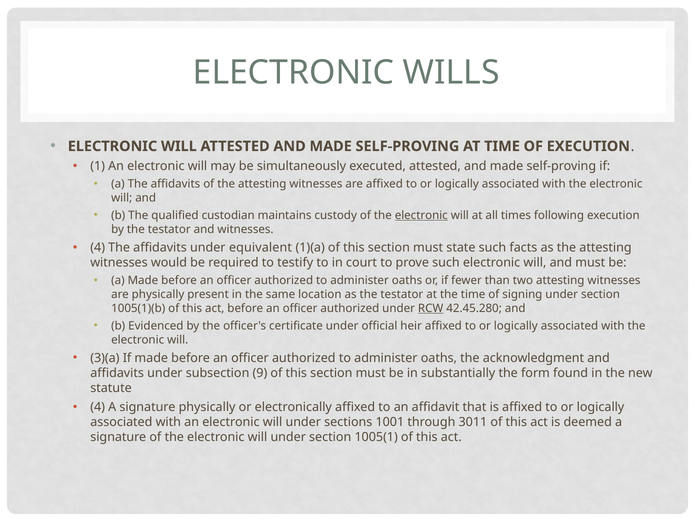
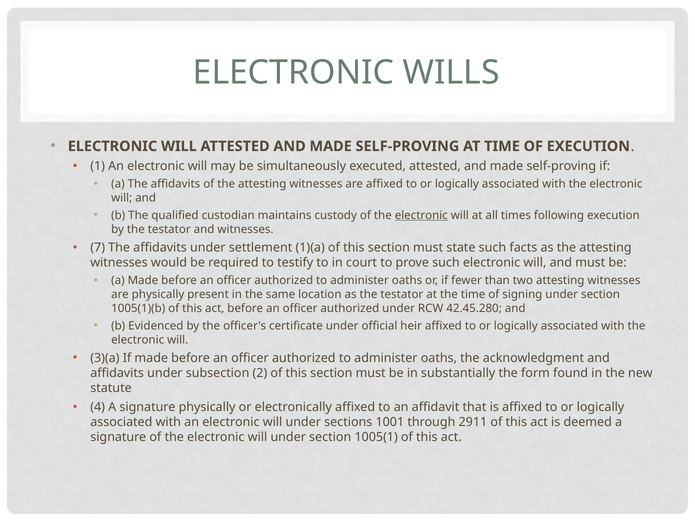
4 at (98, 248): 4 -> 7
equivalent: equivalent -> settlement
RCW underline: present -> none
9: 9 -> 2
3011: 3011 -> 2911
